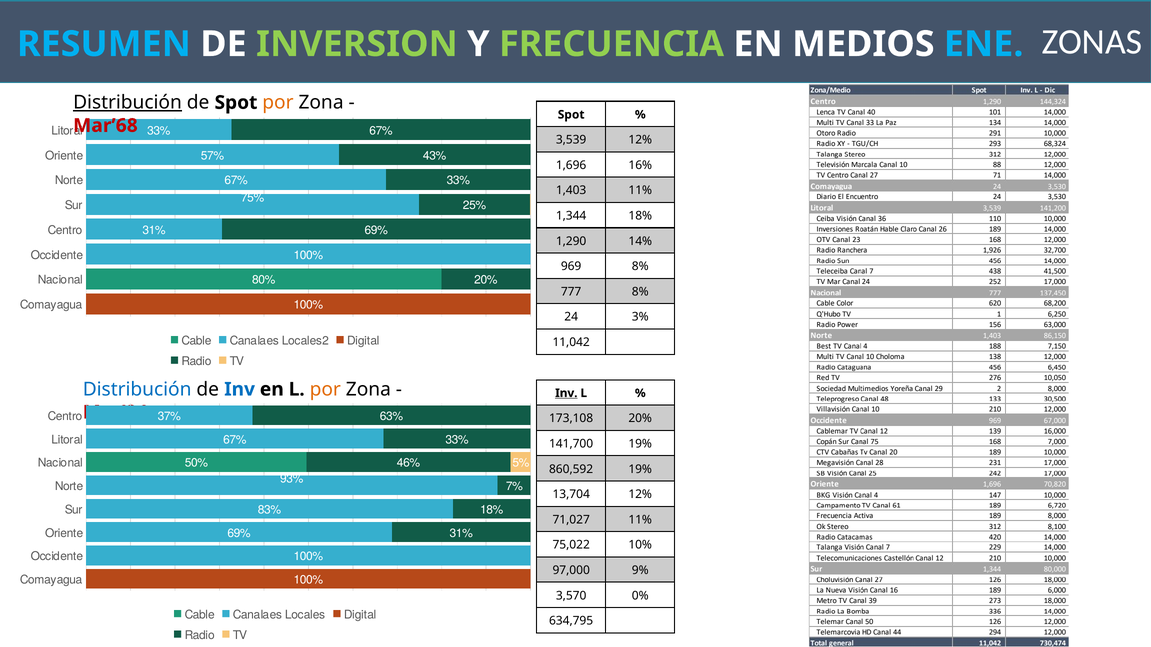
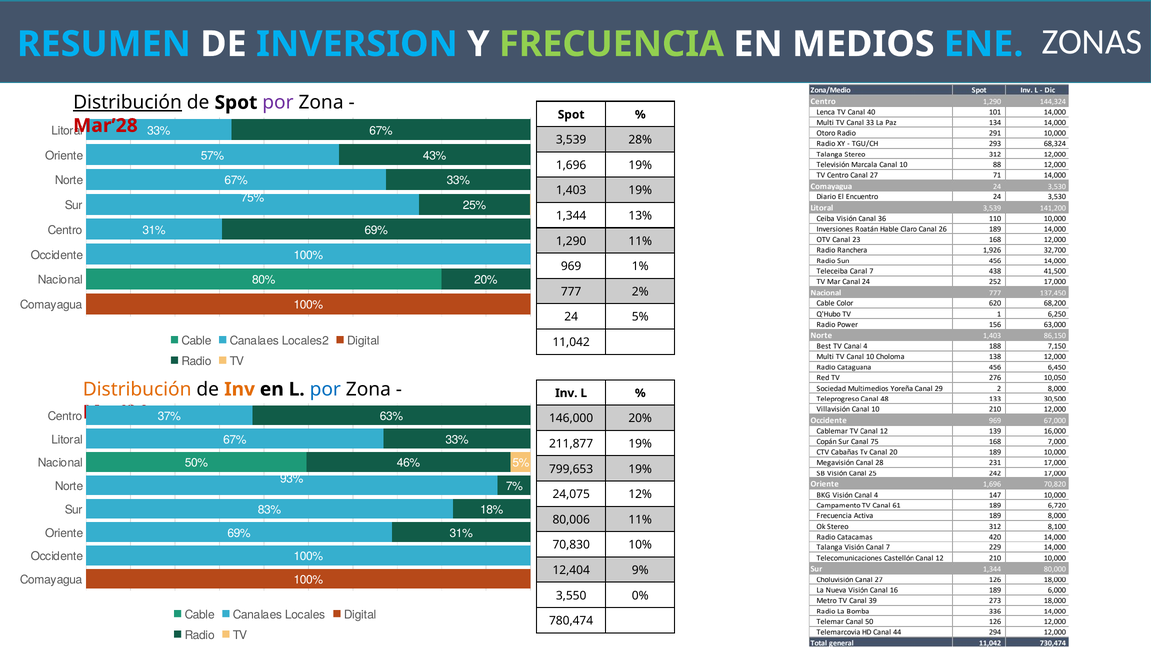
INVERSION colour: light green -> light blue
por at (278, 103) colour: orange -> purple
Mar’68: Mar’68 -> Mar’28
3,539 12%: 12% -> 28%
1,696 16%: 16% -> 19%
1,403 11%: 11% -> 19%
1,344 18%: 18% -> 13%
1,290 14%: 14% -> 11%
969 8%: 8% -> 1%
777 8%: 8% -> 2%
24 3%: 3% -> 5%
Distribución at (137, 390) colour: blue -> orange
Inv at (240, 390) colour: blue -> orange
por at (325, 390) colour: orange -> blue
Inv at (566, 393) underline: present -> none
173,108: 173,108 -> 146,000
141,700: 141,700 -> 211,877
860,592: 860,592 -> 799,653
13,704: 13,704 -> 24,075
71,027: 71,027 -> 80,006
75,022: 75,022 -> 70,830
97,000: 97,000 -> 12,404
3,570: 3,570 -> 3,550
634,795: 634,795 -> 780,474
